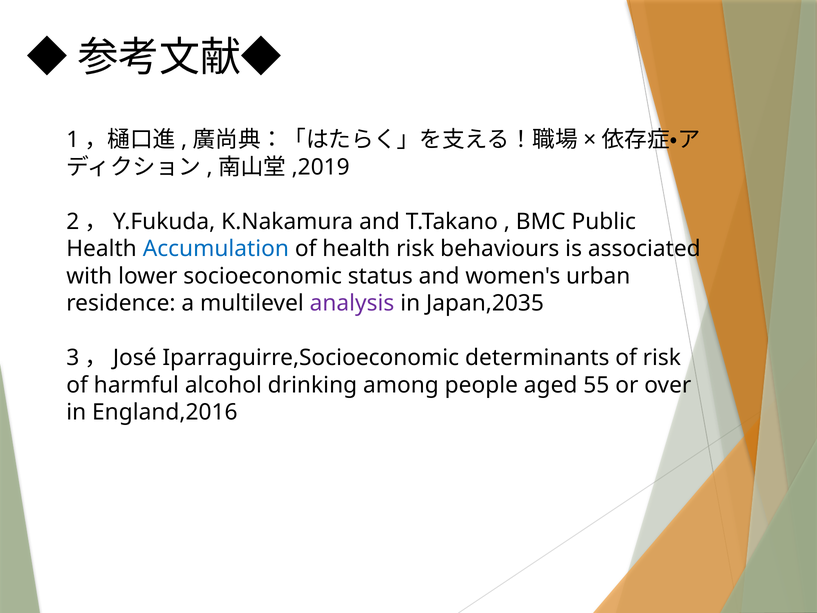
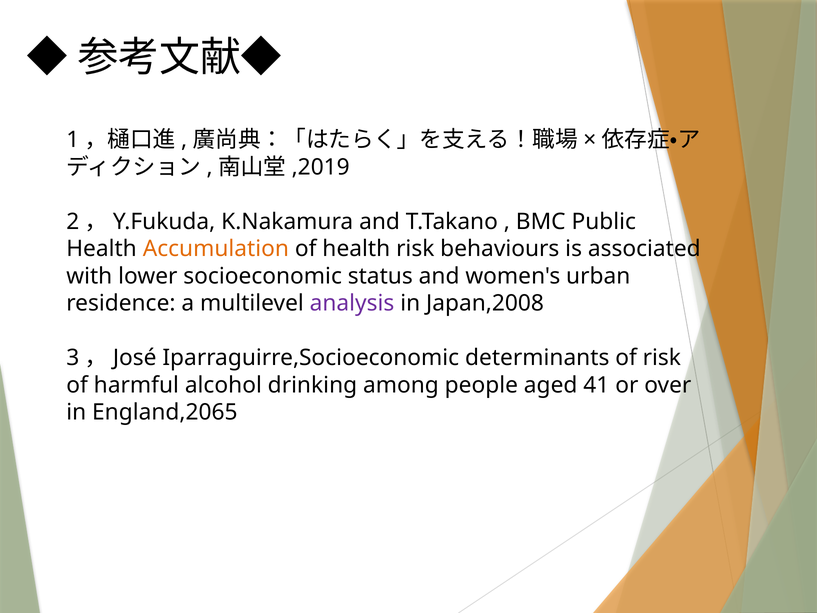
Accumulation colour: blue -> orange
Japan,2035: Japan,2035 -> Japan,2008
55: 55 -> 41
England,2016: England,2016 -> England,2065
